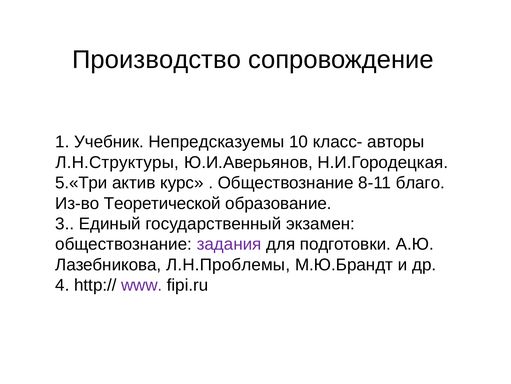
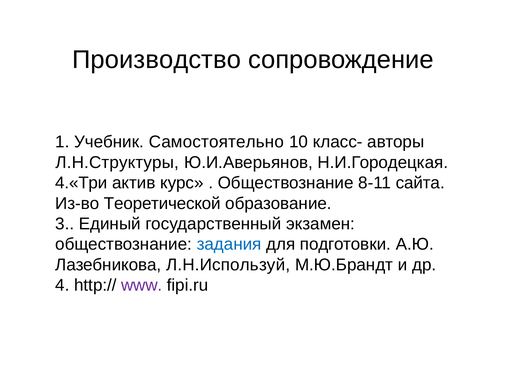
Непредсказуемы: Непредсказуемы -> Самостоятельно
5.«Три: 5.«Три -> 4.«Три
благо: благо -> сайта
задания colour: purple -> blue
Л.Н.Проблемы: Л.Н.Проблемы -> Л.Н.Используй
